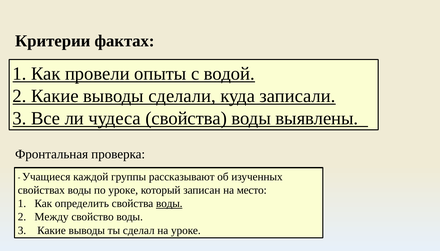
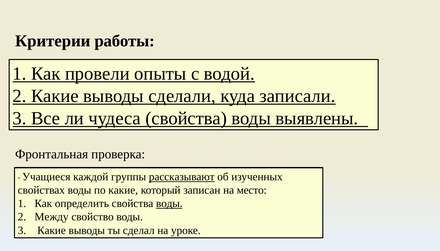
фактах: фактах -> работы
рассказывают underline: none -> present
по уроке: уроке -> какие
